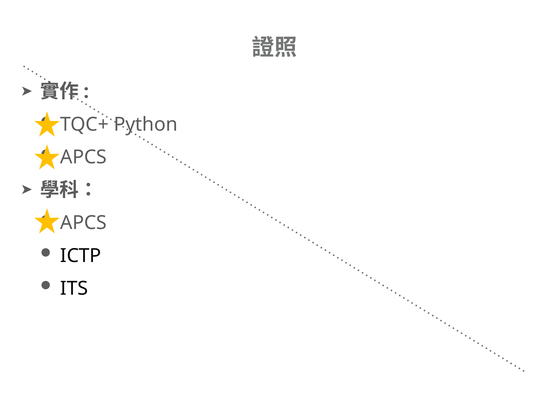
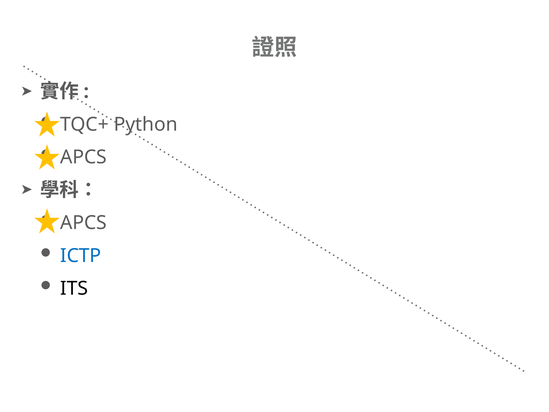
ICTP colour: black -> blue
